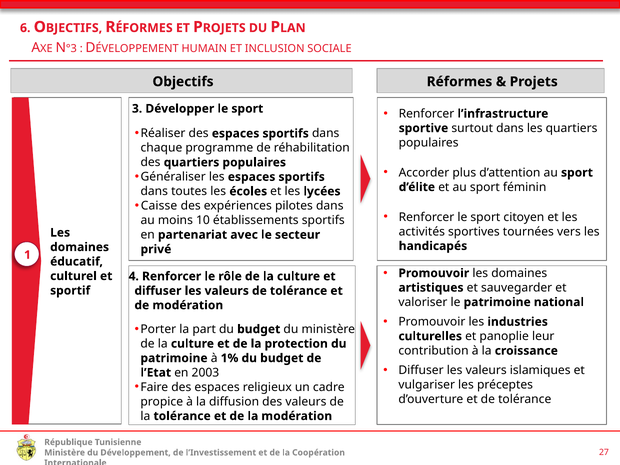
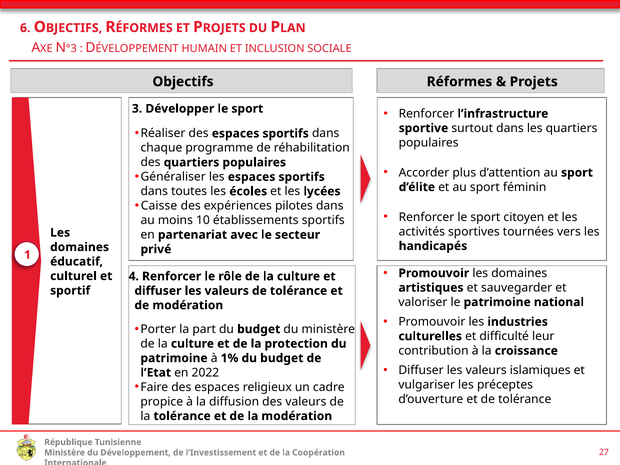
panoplie: panoplie -> difficulté
2003: 2003 -> 2022
